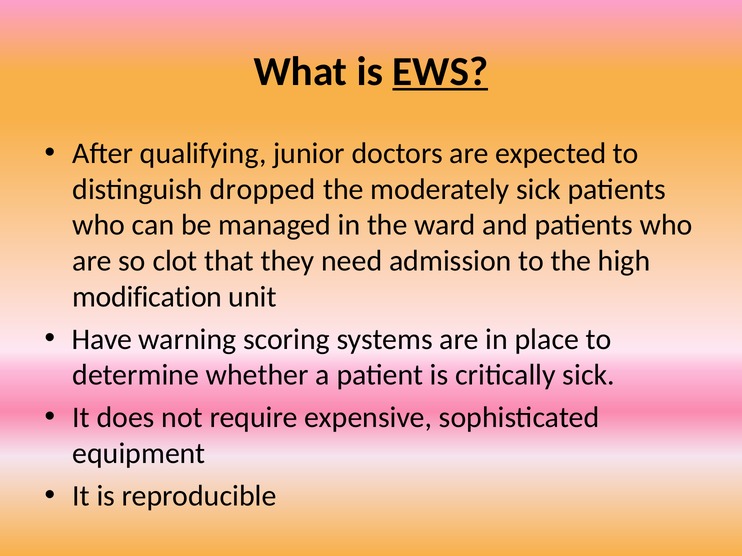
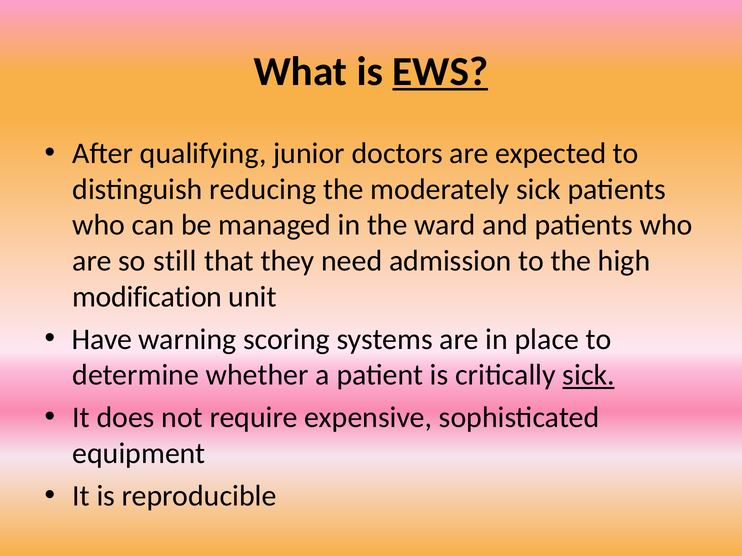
dropped: dropped -> reducing
clot: clot -> still
sick at (589, 375) underline: none -> present
